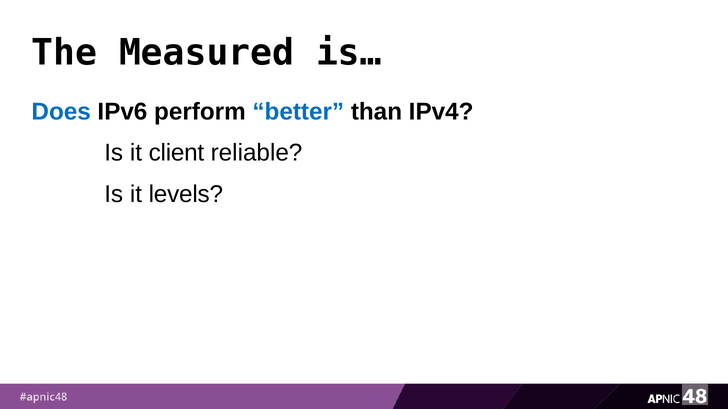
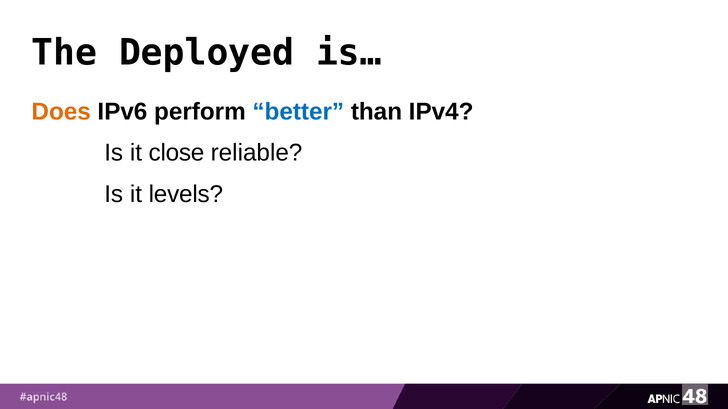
Measured: Measured -> Deployed
Does colour: blue -> orange
client: client -> close
